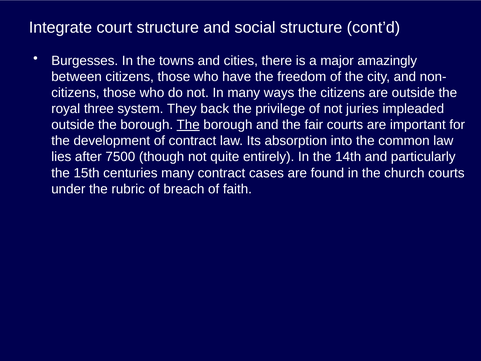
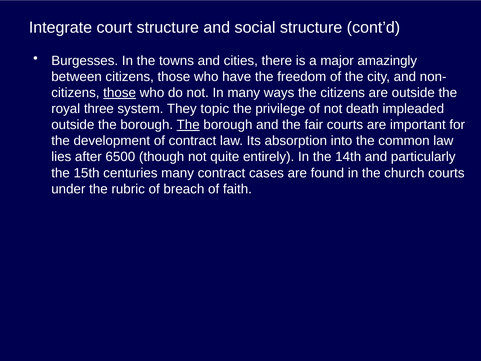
those at (120, 93) underline: none -> present
back: back -> topic
juries: juries -> death
7500: 7500 -> 6500
